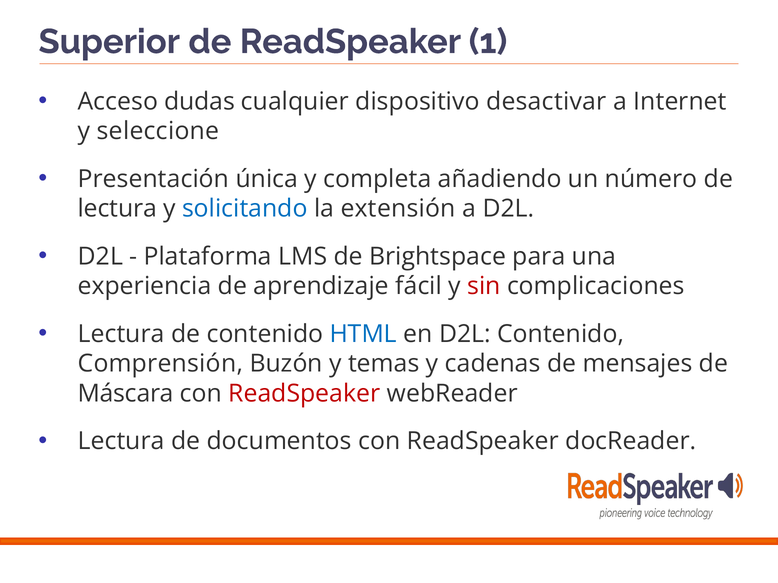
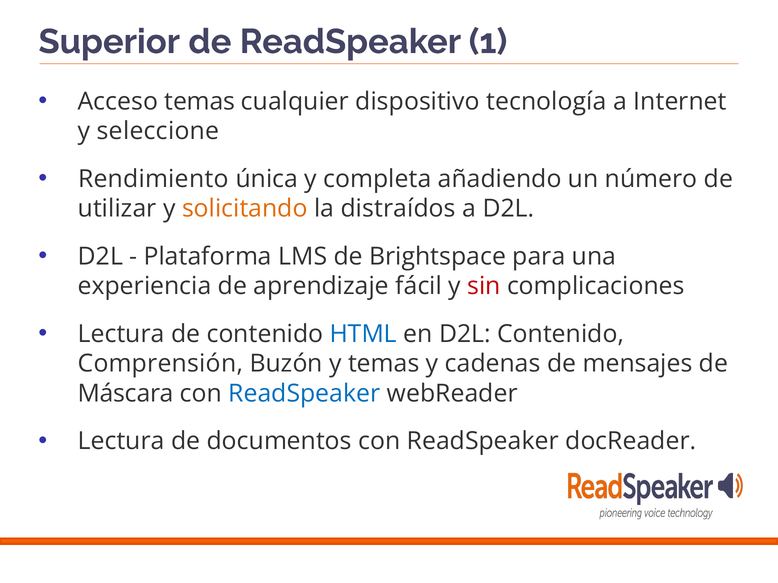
Acceso dudas: dudas -> temas
desactivar: desactivar -> tecnología
Presentación: Presentación -> Rendimiento
lectura at (117, 209): lectura -> utilizar
solicitando colour: blue -> orange
extensión: extensión -> distraídos
ReadSpeaker at (304, 394) colour: red -> blue
